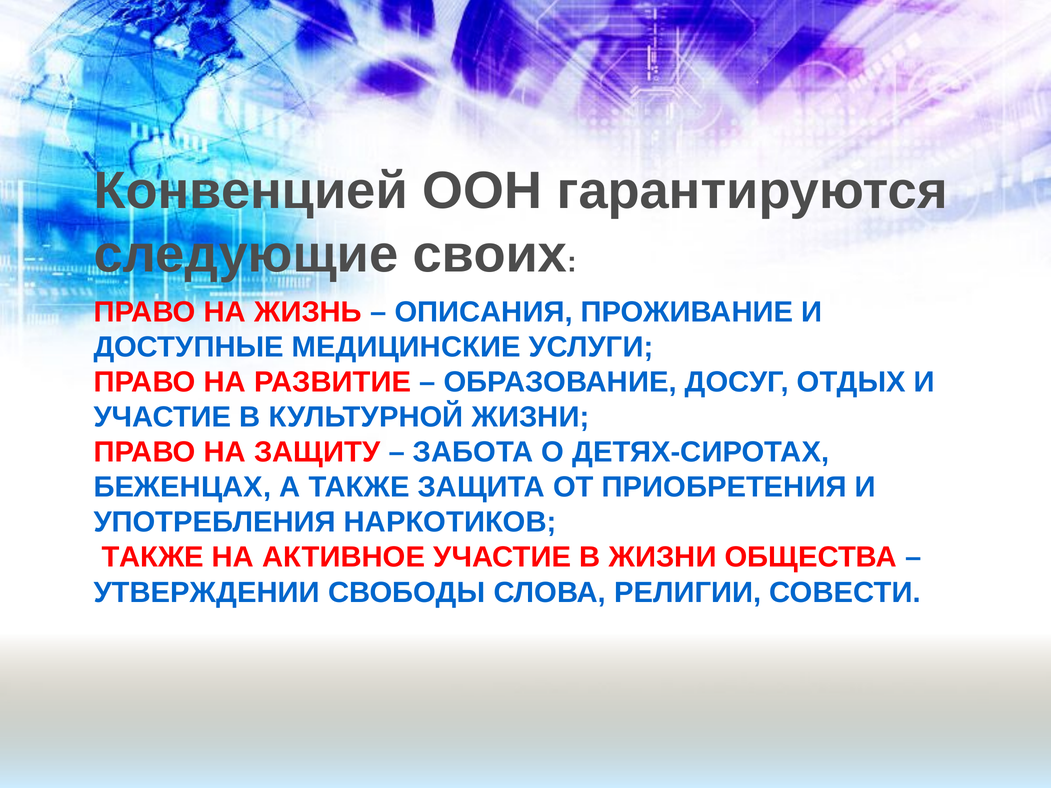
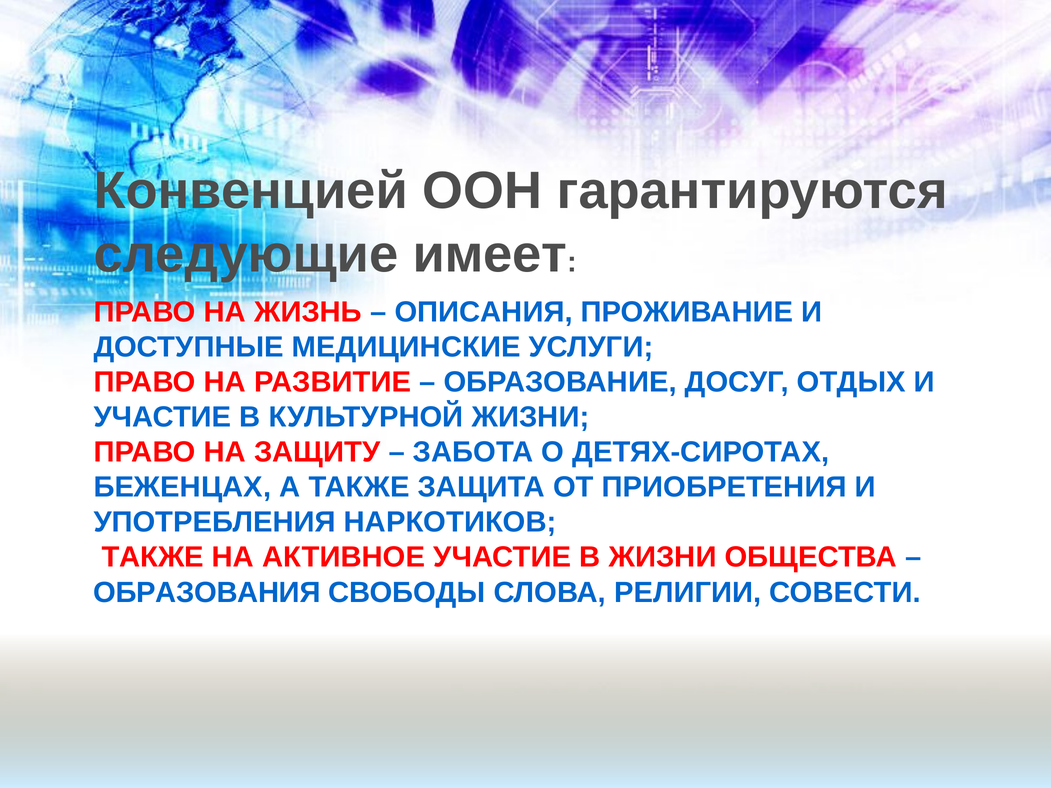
своих: своих -> имеет
УТВЕРЖДЕНИИ: УТВЕРЖДЕНИИ -> ОБРАЗОВАНИЯ
